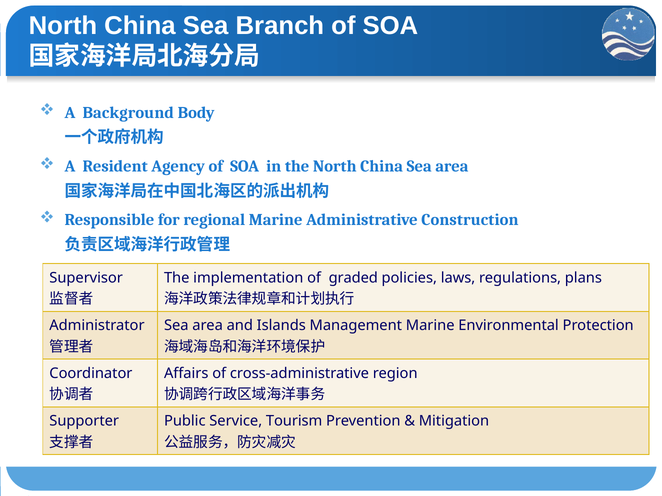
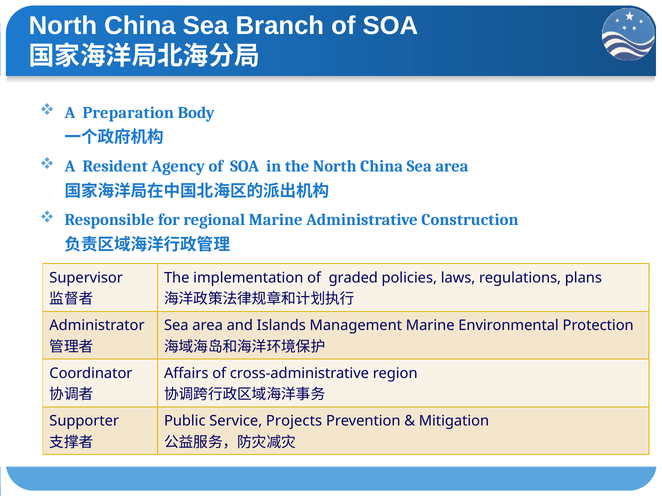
Background: Background -> Preparation
Tourism: Tourism -> Projects
